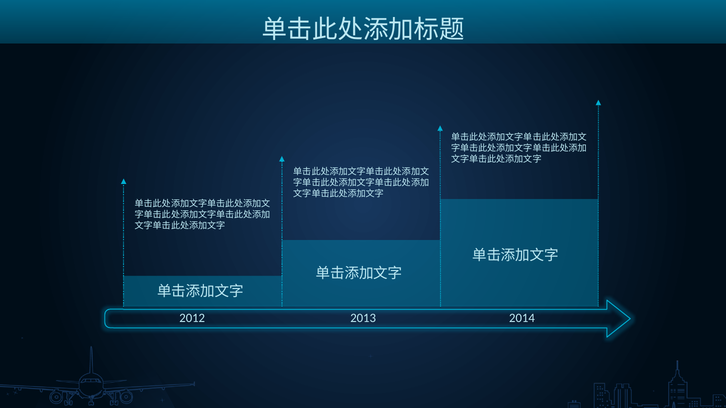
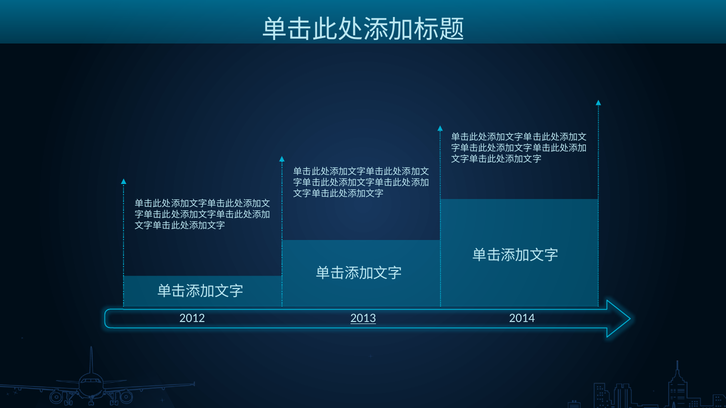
2013 underline: none -> present
